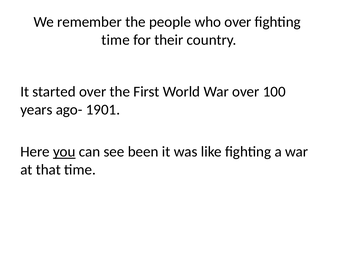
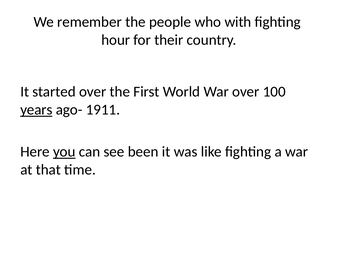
who over: over -> with
time at (116, 40): time -> hour
years underline: none -> present
1901: 1901 -> 1911
